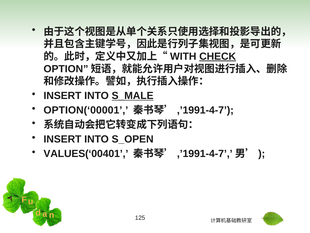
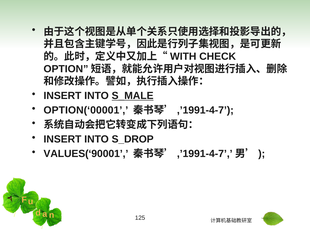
CHECK underline: present -> none
S_OPEN: S_OPEN -> S_DROP
VALUES(‘00401: VALUES(‘00401 -> VALUES(‘90001
